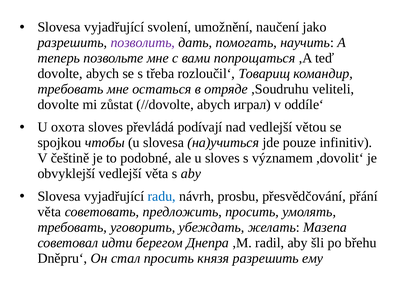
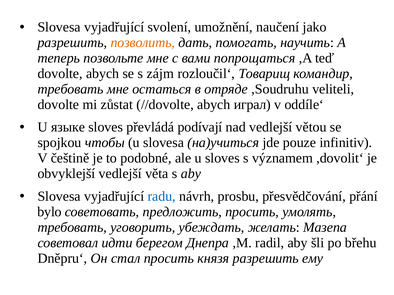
позволить colour: purple -> orange
třeba: třeba -> zájm
охота: охота -> языке
věta at (49, 212): věta -> bylo
